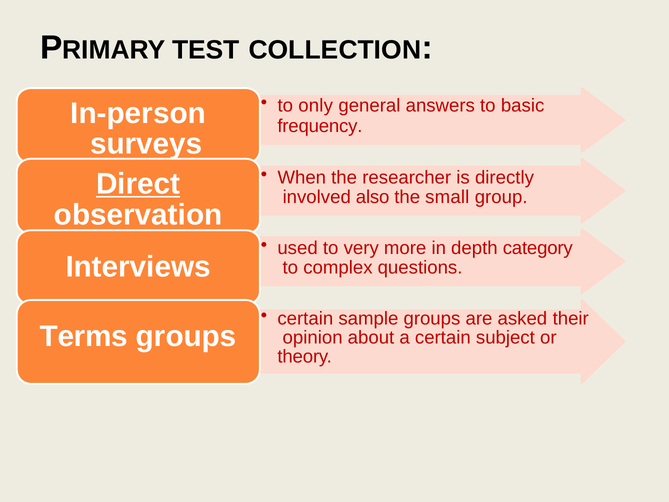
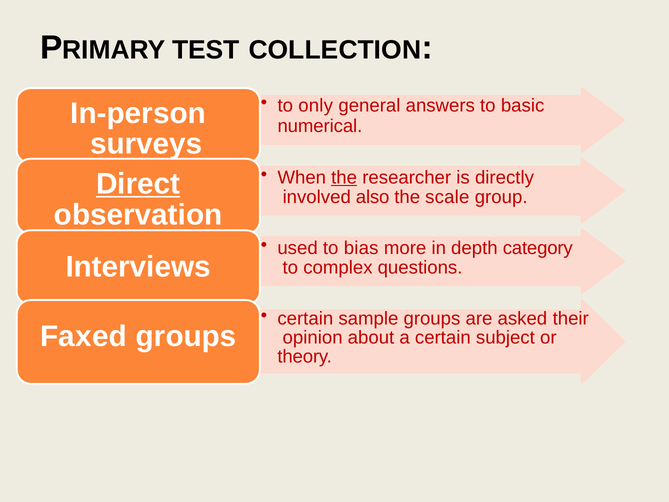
frequency: frequency -> numerical
the at (344, 178) underline: none -> present
small: small -> scale
very: very -> bias
Terms: Terms -> Faxed
